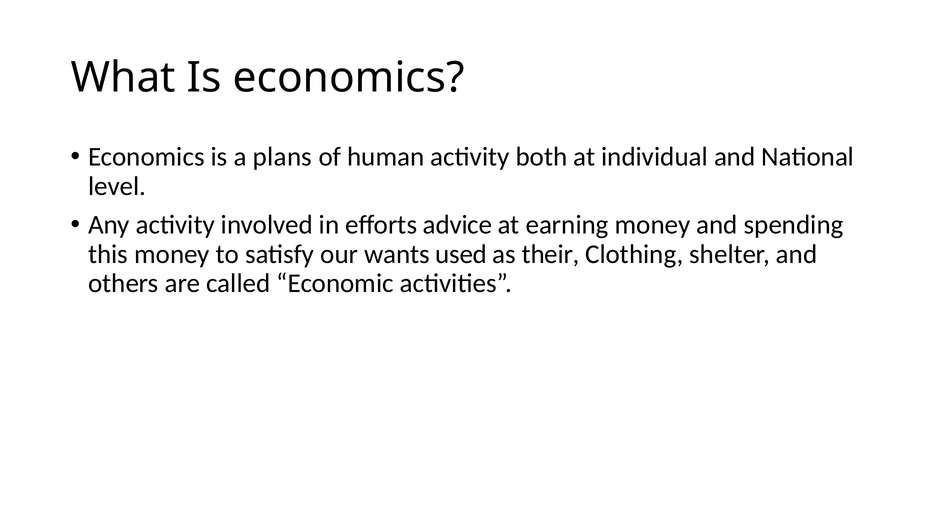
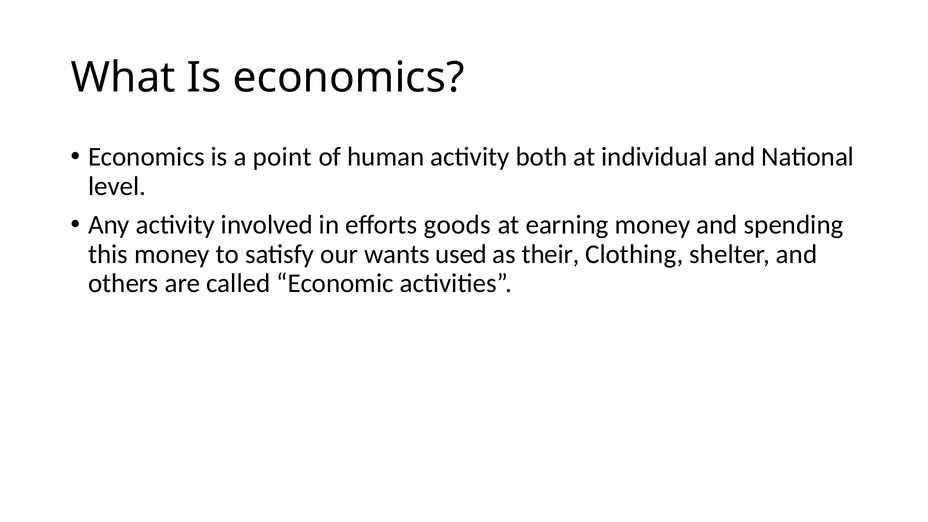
plans: plans -> point
advice: advice -> goods
